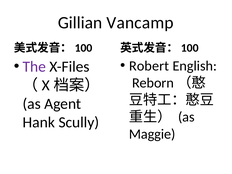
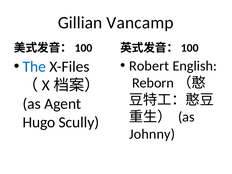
The colour: purple -> blue
Hank: Hank -> Hugo
Maggie: Maggie -> Johnny
